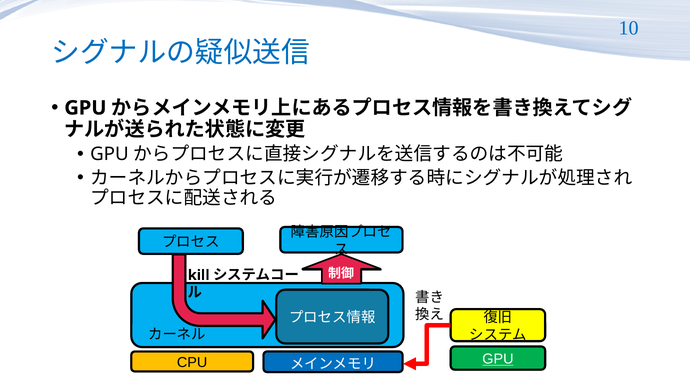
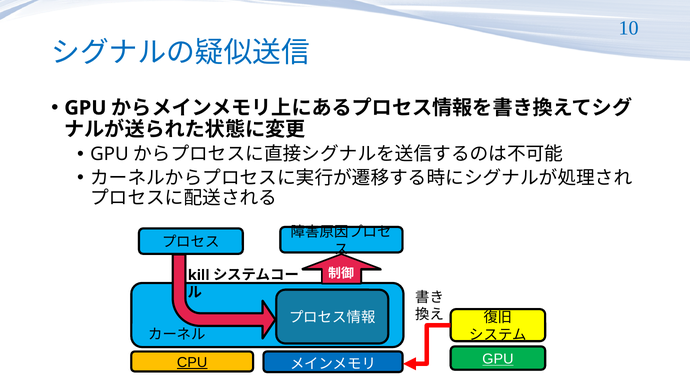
CPU underline: none -> present
